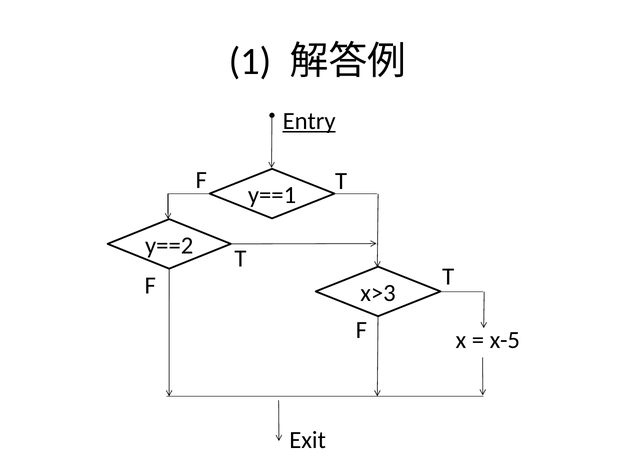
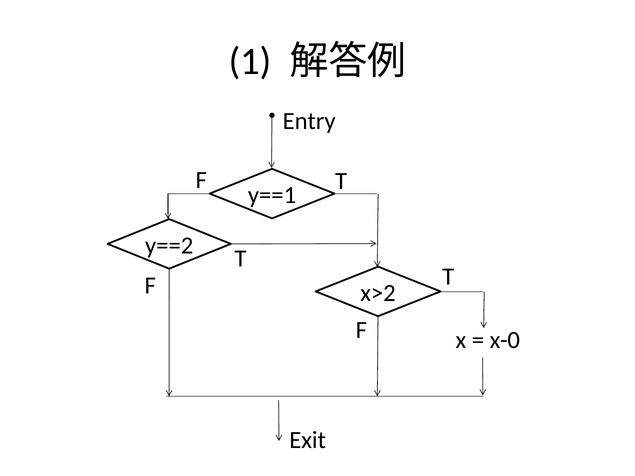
Entry underline: present -> none
x>3: x>3 -> x>2
x-5: x-5 -> x-0
